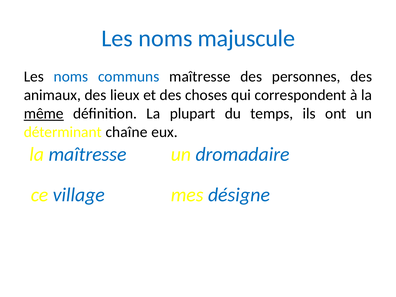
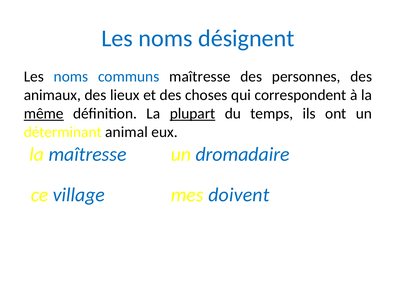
majuscule: majuscule -> désignent
plupart underline: none -> present
chaîne: chaîne -> animal
désigne: désigne -> doivent
